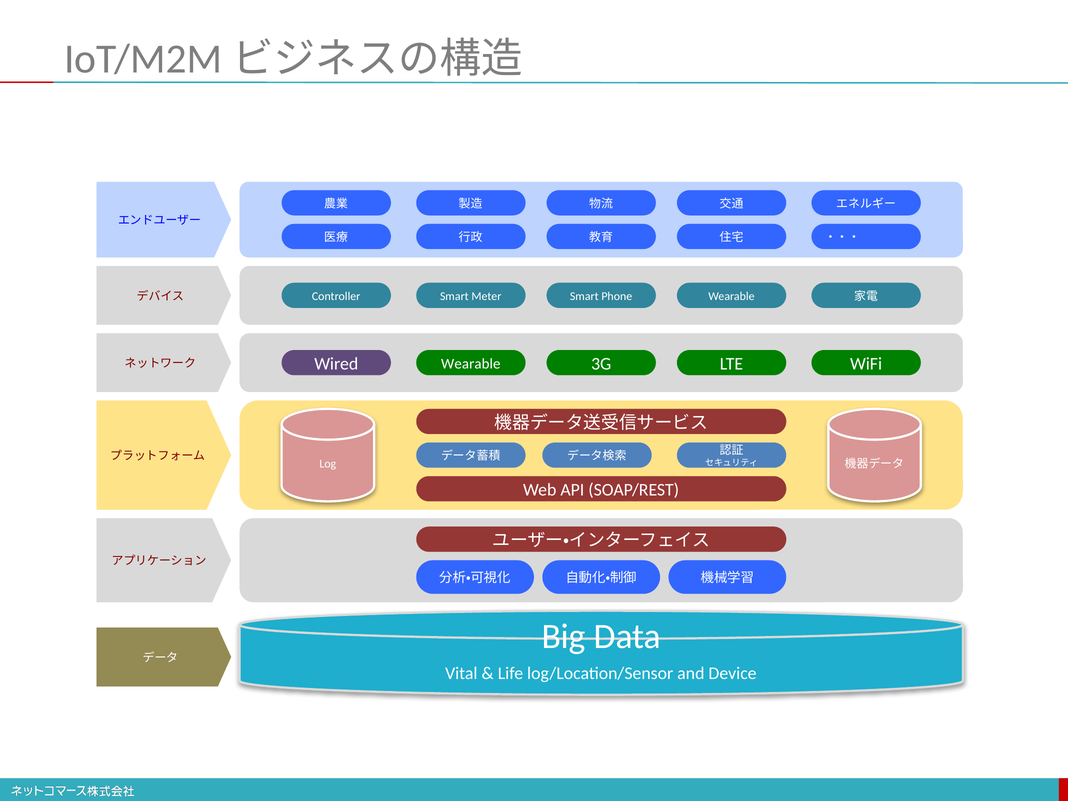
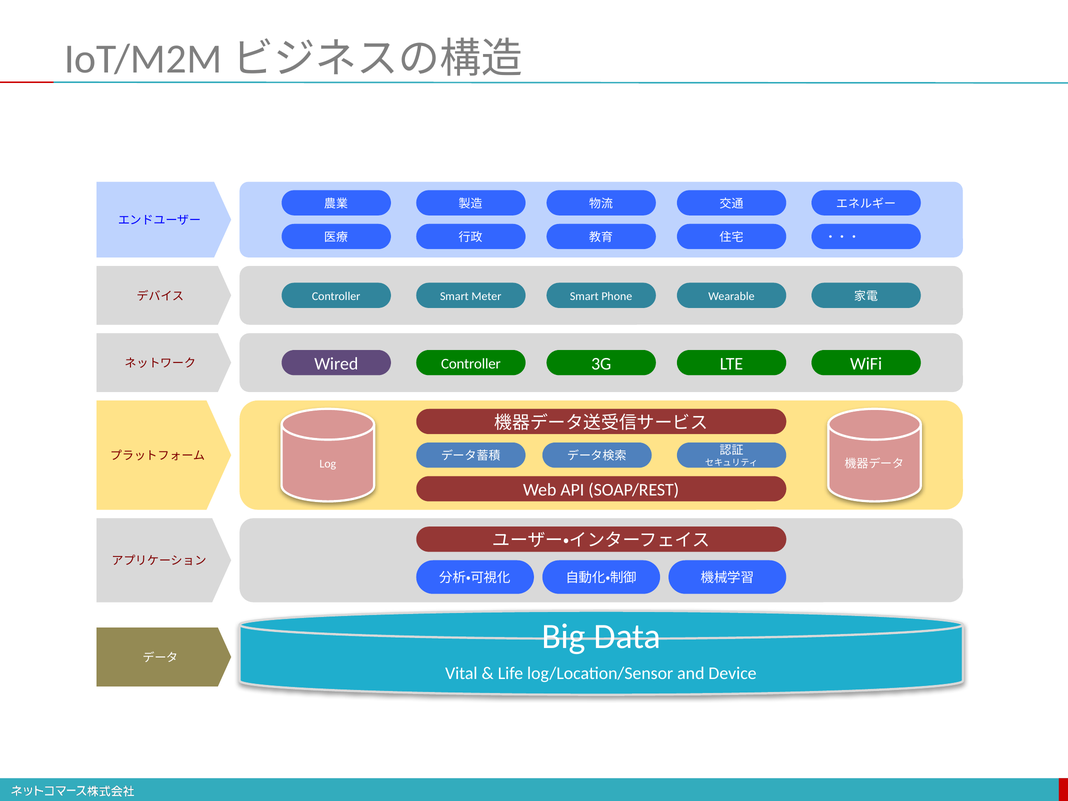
Wearable at (471, 364): Wearable -> Controller
